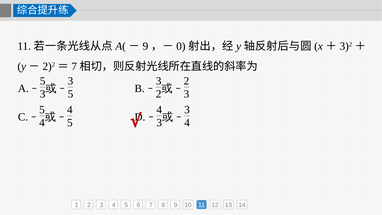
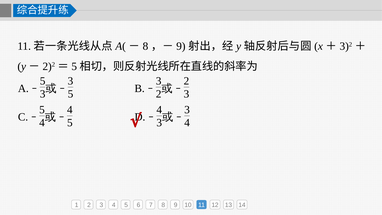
9 at (145, 46): 9 -> 8
0 at (181, 46): 0 -> 9
7 at (74, 66): 7 -> 5
